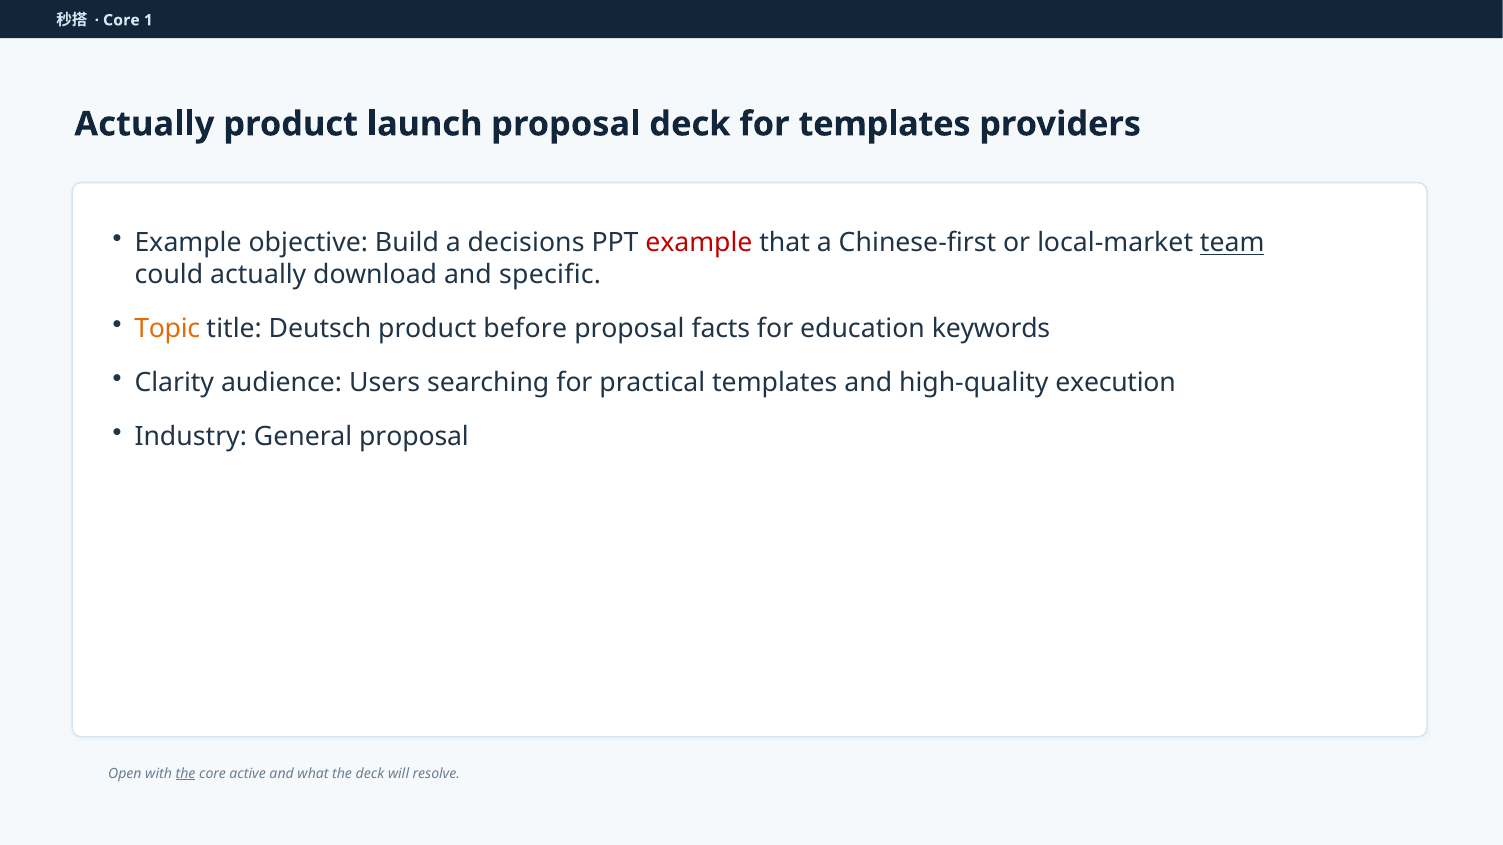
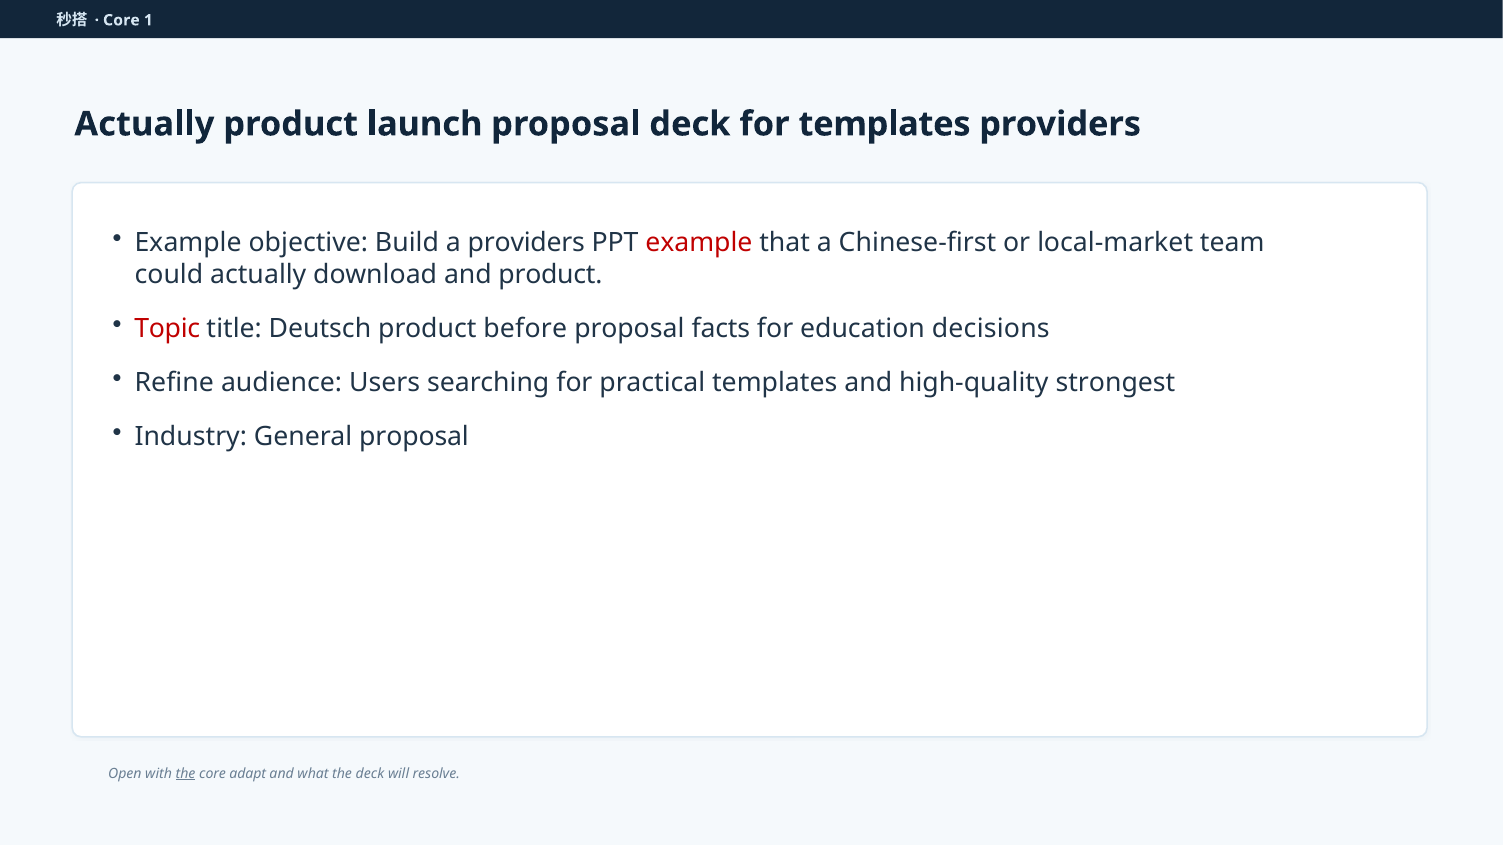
a decisions: decisions -> providers
team underline: present -> none
and specific: specific -> product
Topic colour: orange -> red
keywords: keywords -> decisions
Clarity: Clarity -> Refine
execution: execution -> strongest
active: active -> adapt
